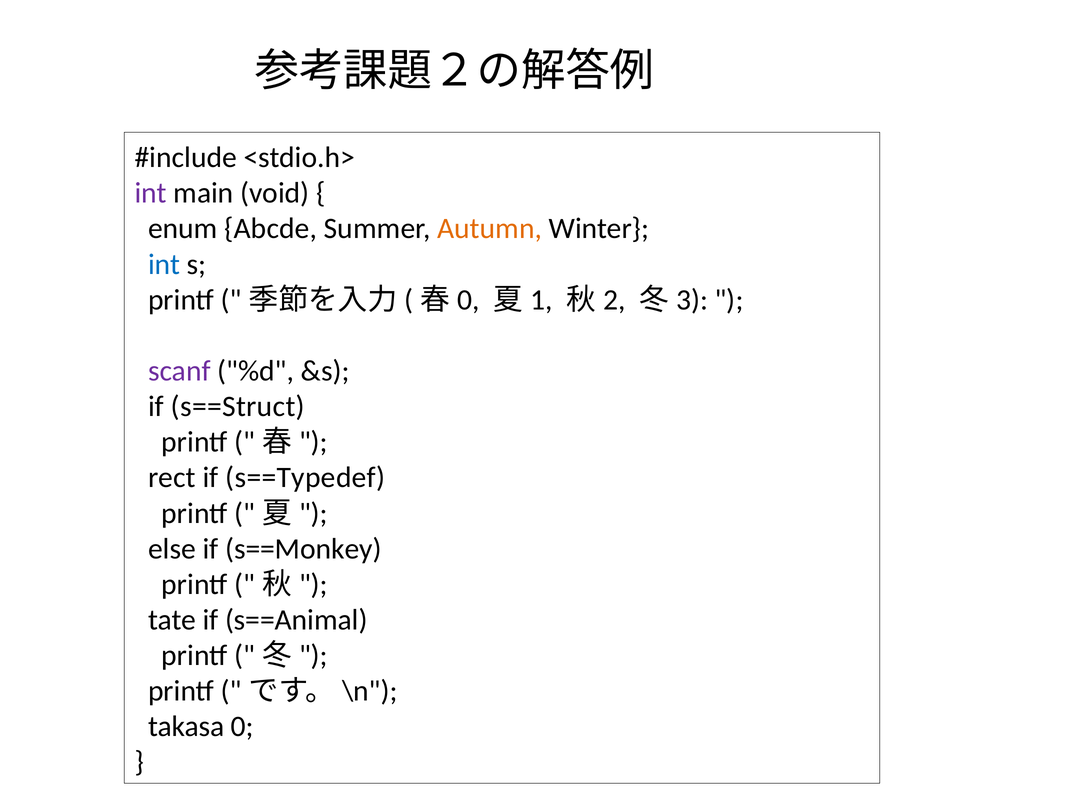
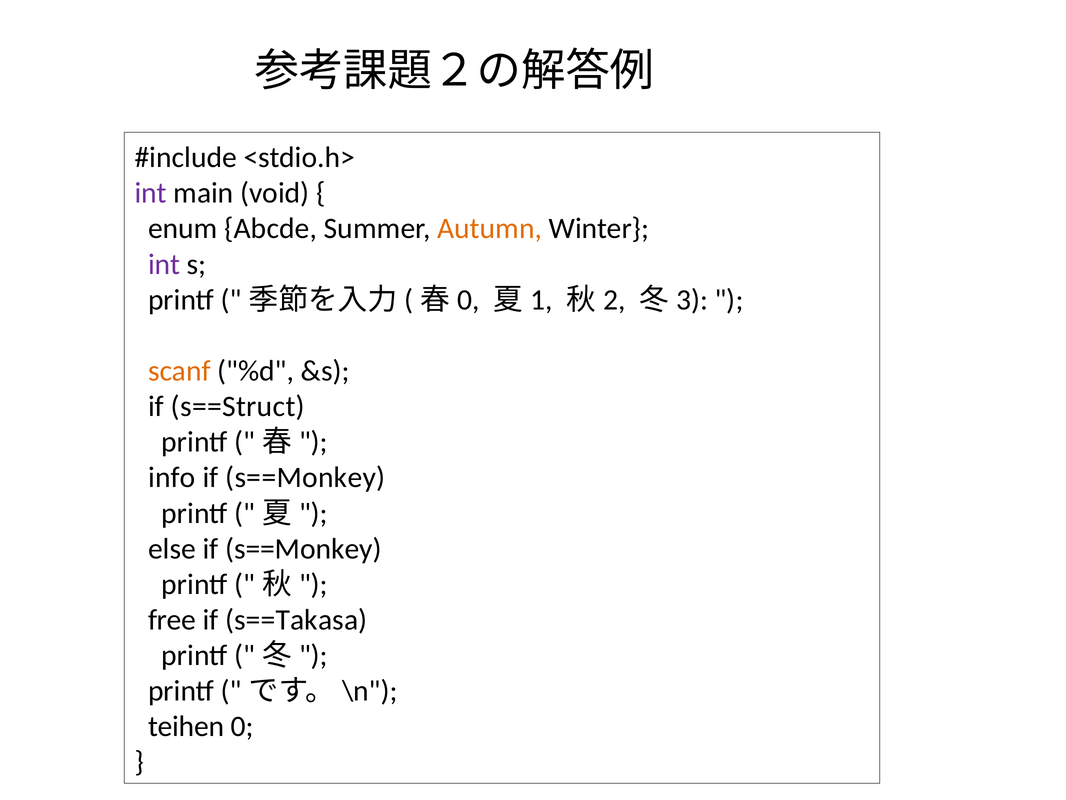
int at (164, 264) colour: blue -> purple
scanf colour: purple -> orange
rect: rect -> info
s==Typedef at (305, 477): s==Typedef -> s==Monkey
tate: tate -> free
s==Animal: s==Animal -> s==Takasa
takasa: takasa -> teihen
